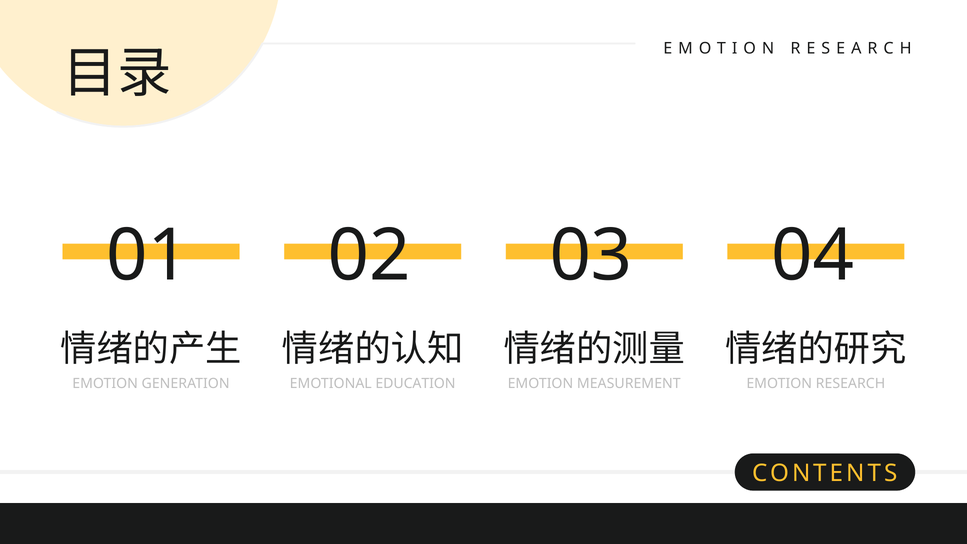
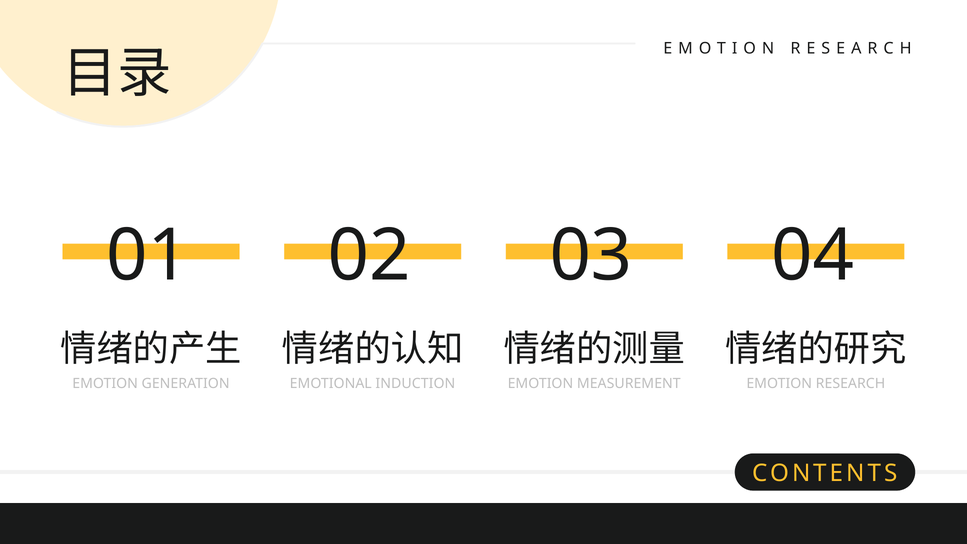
EDUCATION: EDUCATION -> INDUCTION
